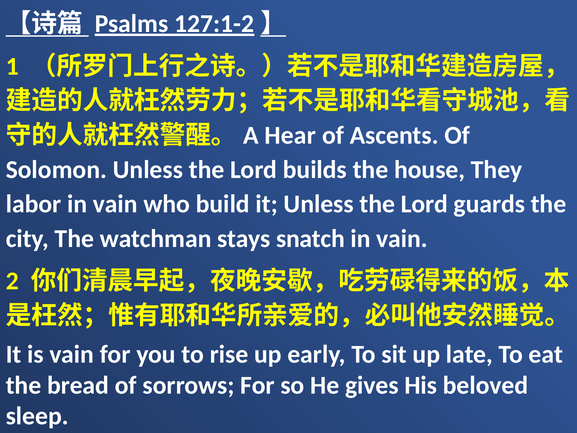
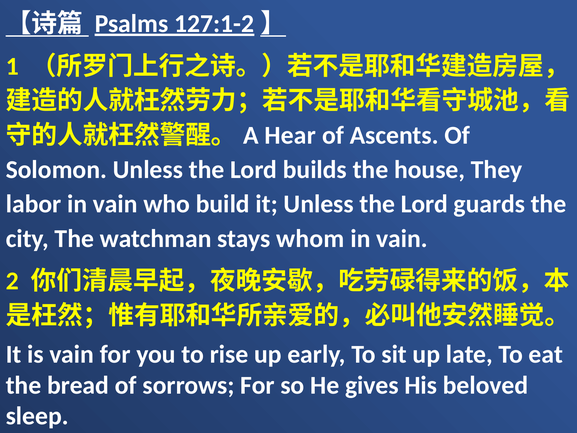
snatch: snatch -> whom
